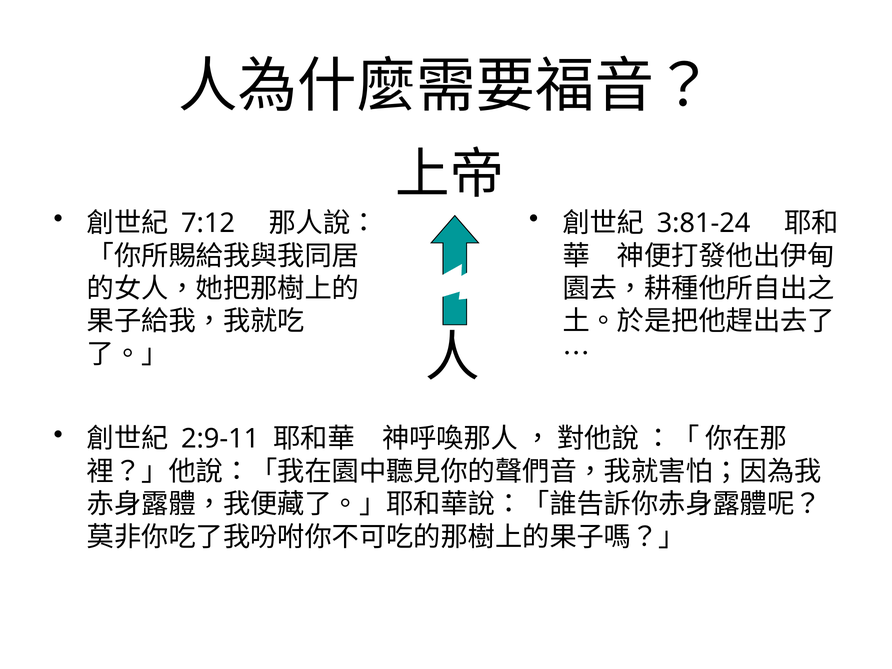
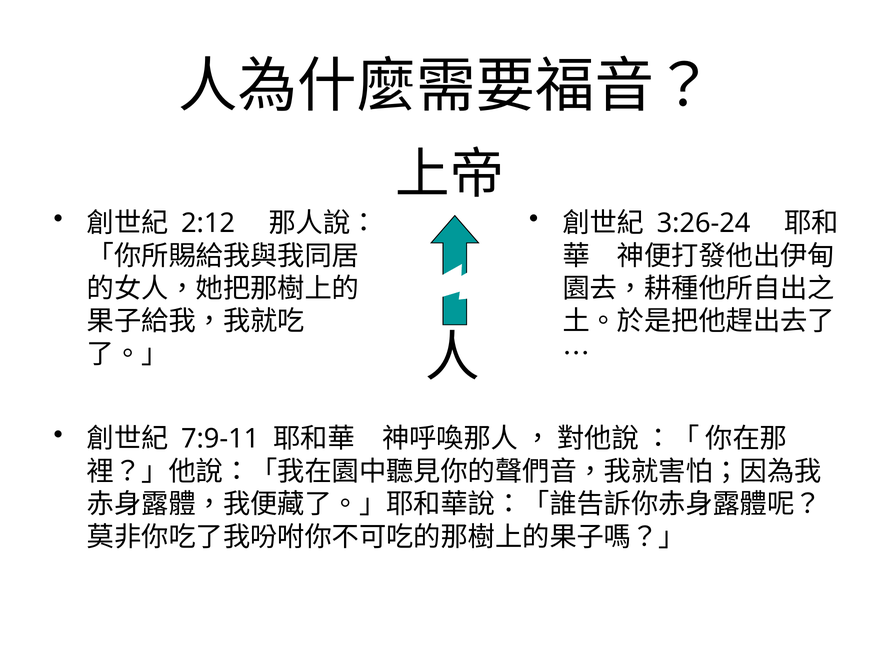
3:81-24: 3:81-24 -> 3:26-24
7:12: 7:12 -> 2:12
2:9-11: 2:9-11 -> 7:9-11
